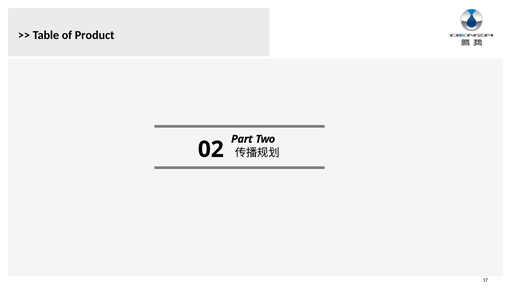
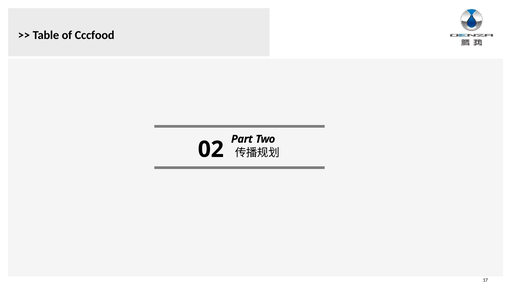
Product: Product -> Cccfood
